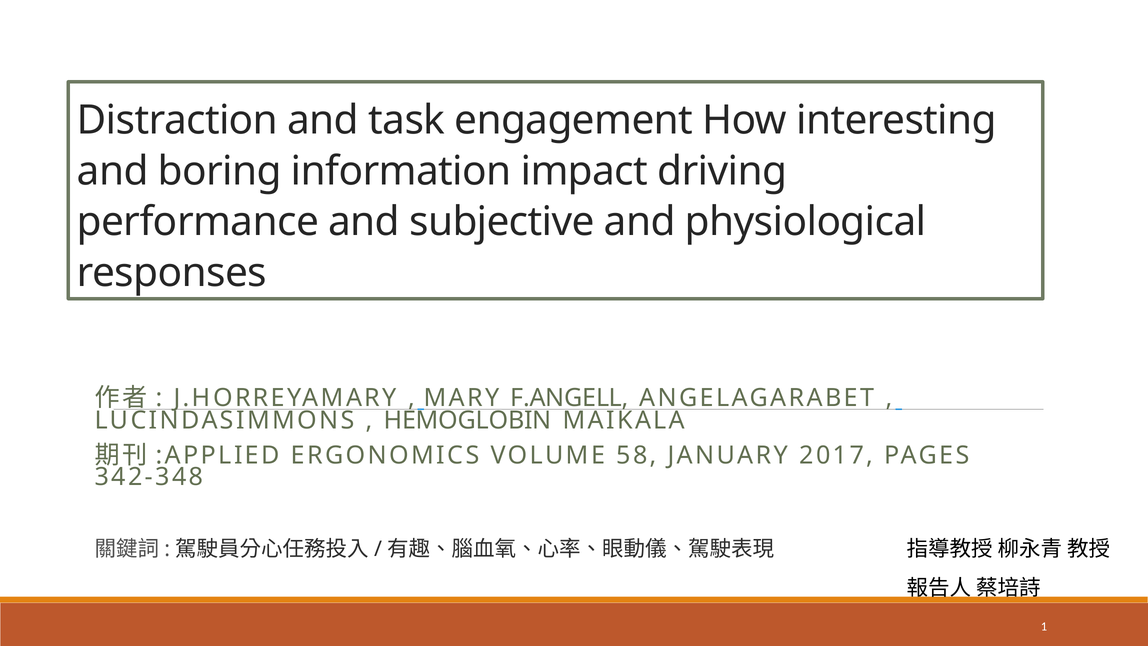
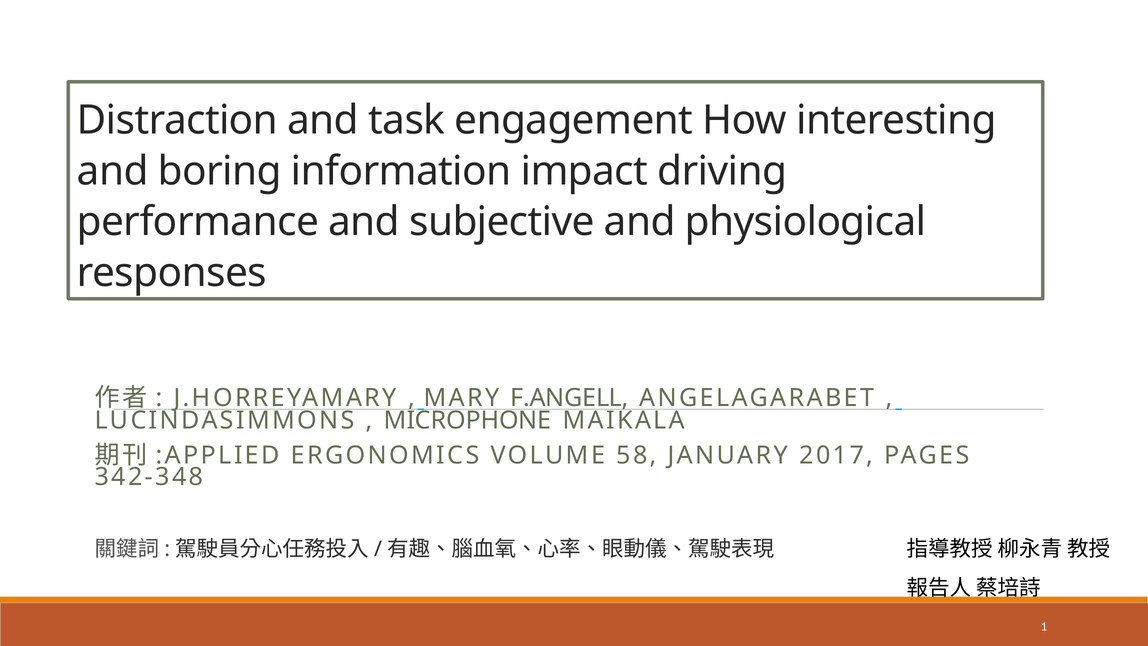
HEMOGLOBIN: HEMOGLOBIN -> MICROPHONE
